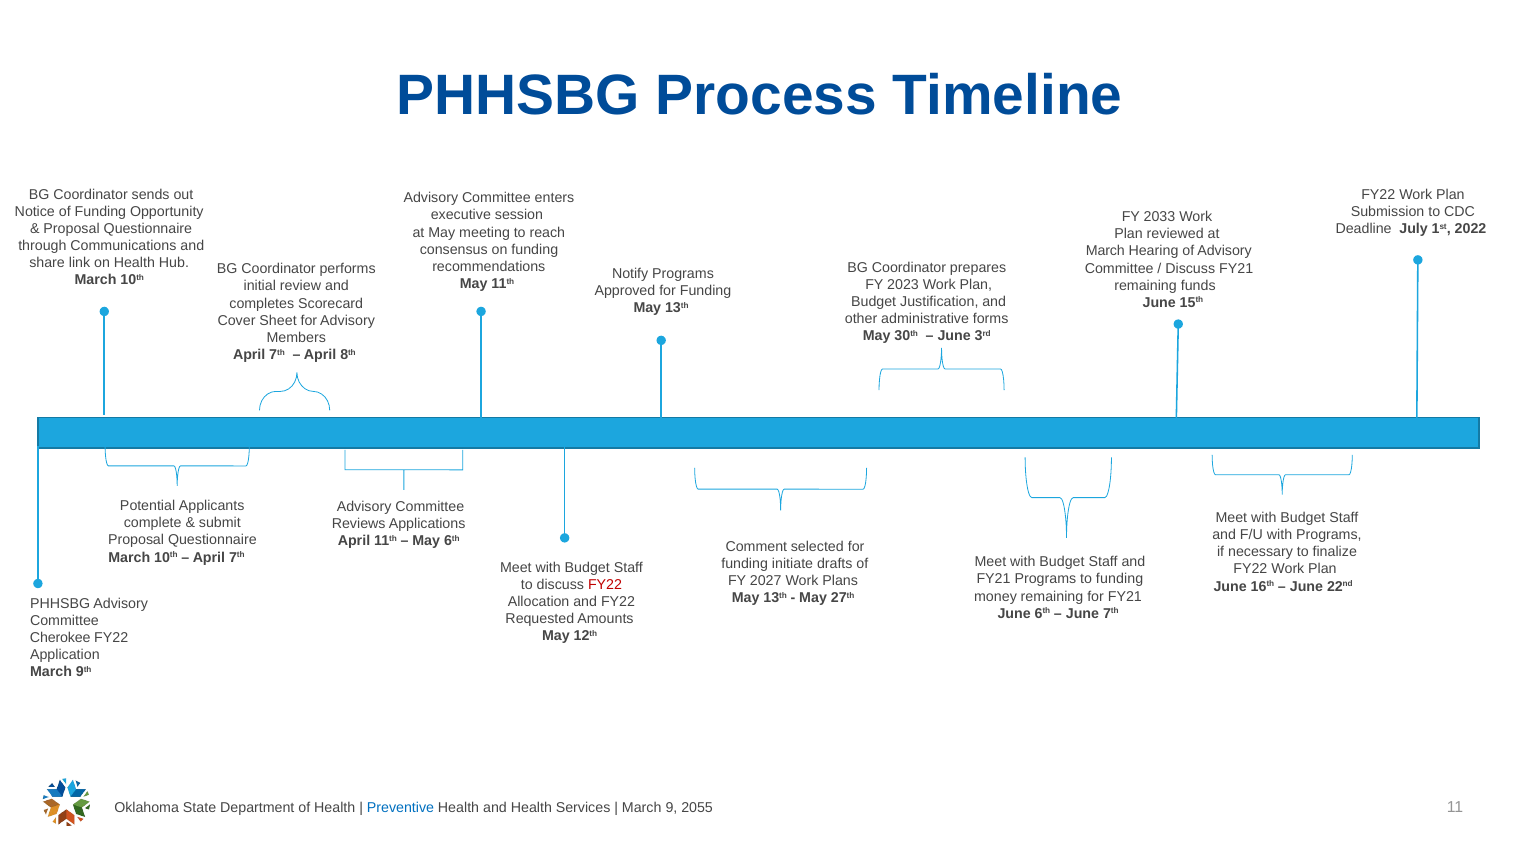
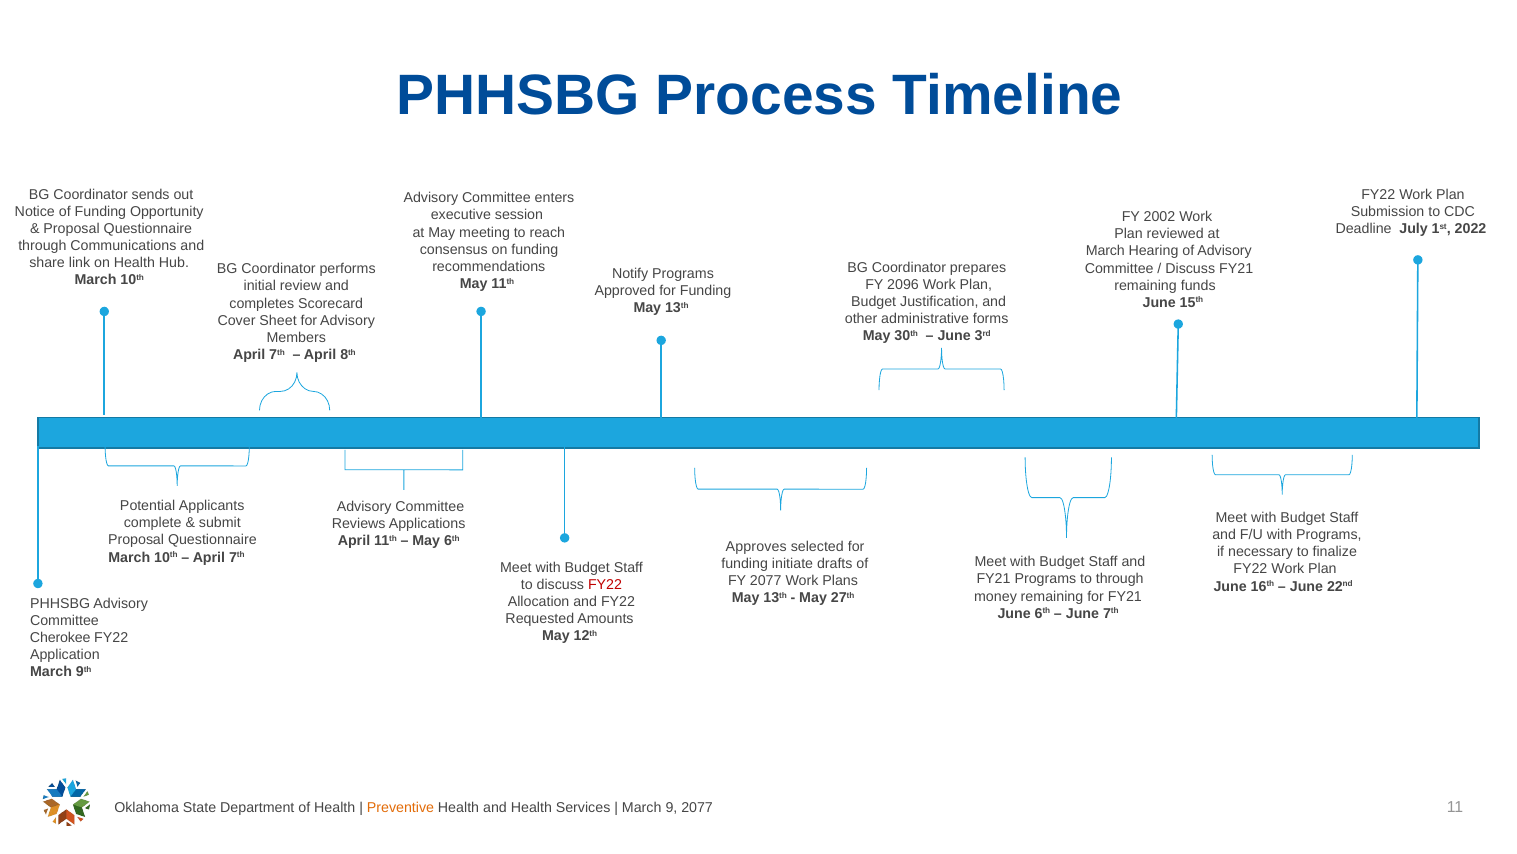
2033: 2033 -> 2002
2023: 2023 -> 2096
Comment: Comment -> Approves
to funding: funding -> through
FY 2027: 2027 -> 2077
Preventive colour: blue -> orange
9 2055: 2055 -> 2077
